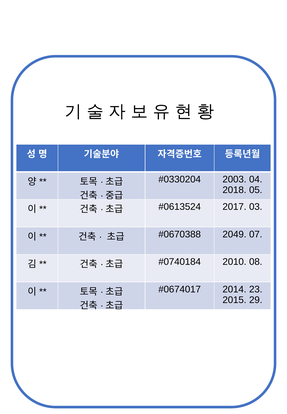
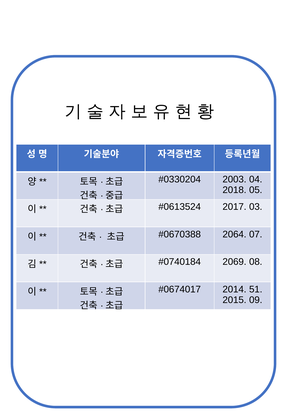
2049: 2049 -> 2064
2010: 2010 -> 2069
23: 23 -> 51
29: 29 -> 09
